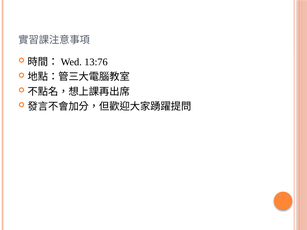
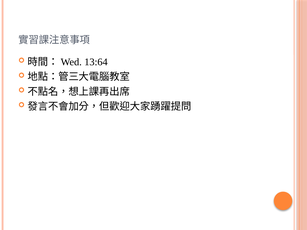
13:76: 13:76 -> 13:64
